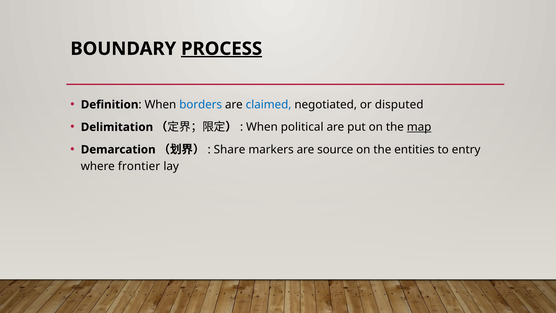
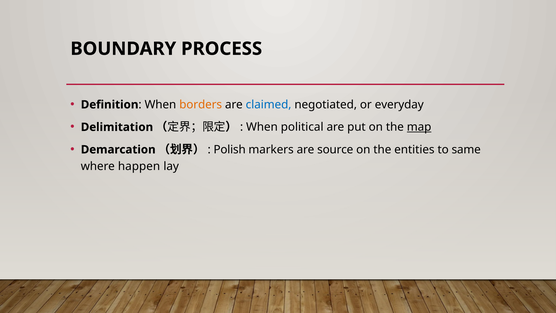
PROCESS underline: present -> none
borders colour: blue -> orange
disputed: disputed -> everyday
Share: Share -> Polish
entry: entry -> same
frontier: frontier -> happen
